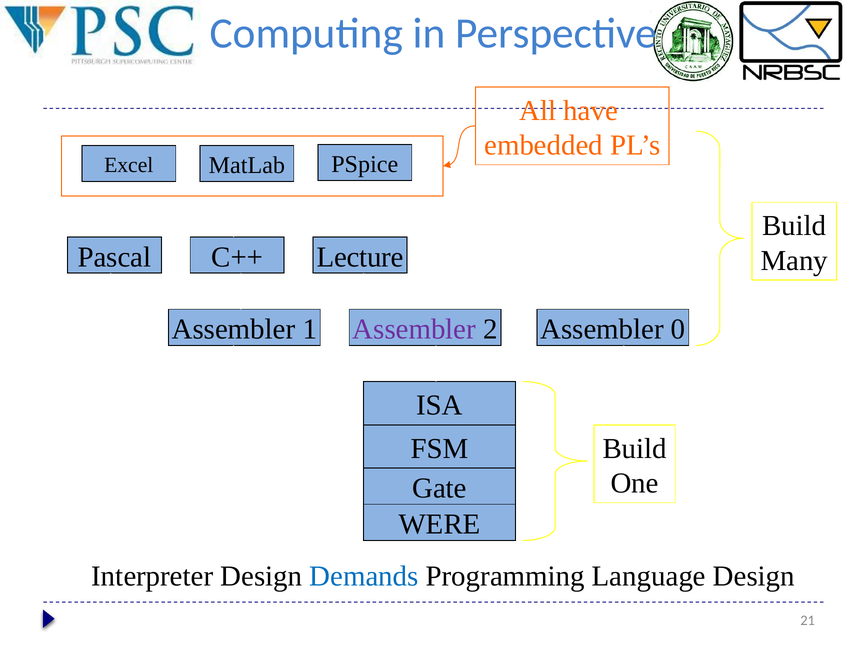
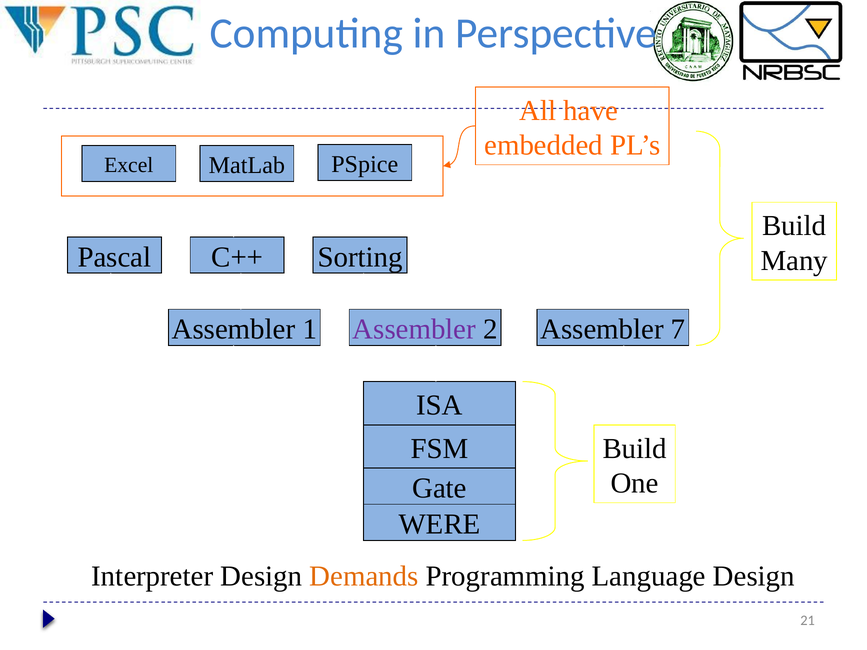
Lecture: Lecture -> Sorting
0: 0 -> 7
Demands colour: blue -> orange
